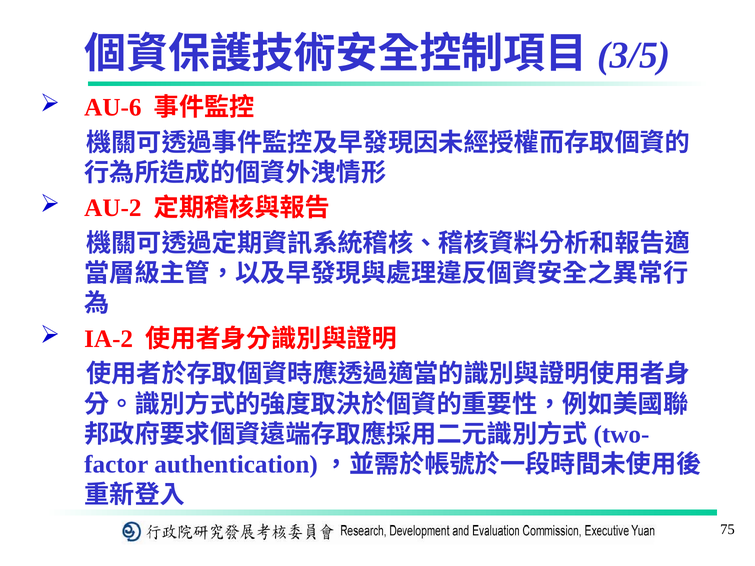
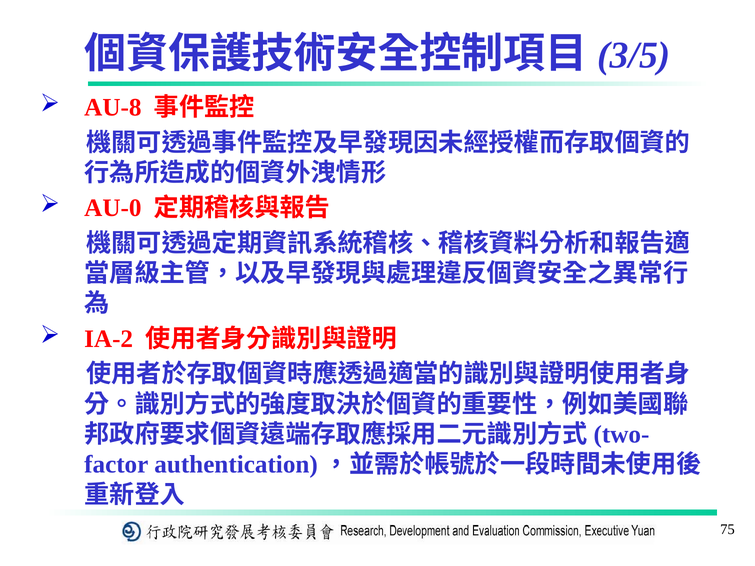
AU-6: AU-6 -> AU-8
AU-2: AU-2 -> AU-0
